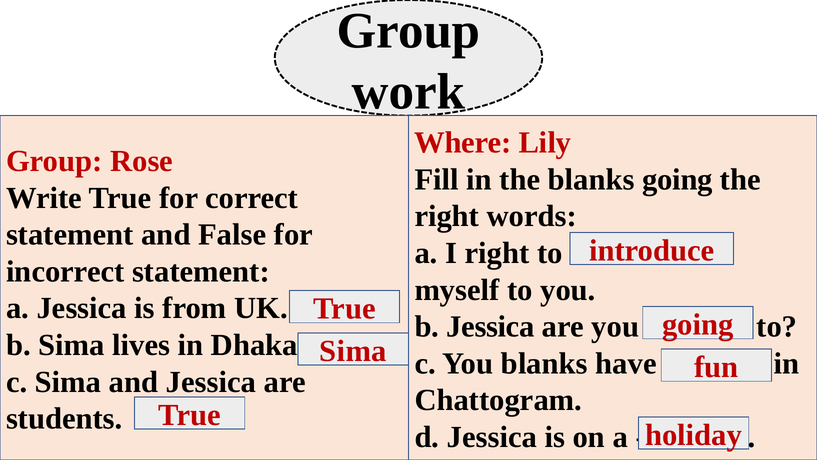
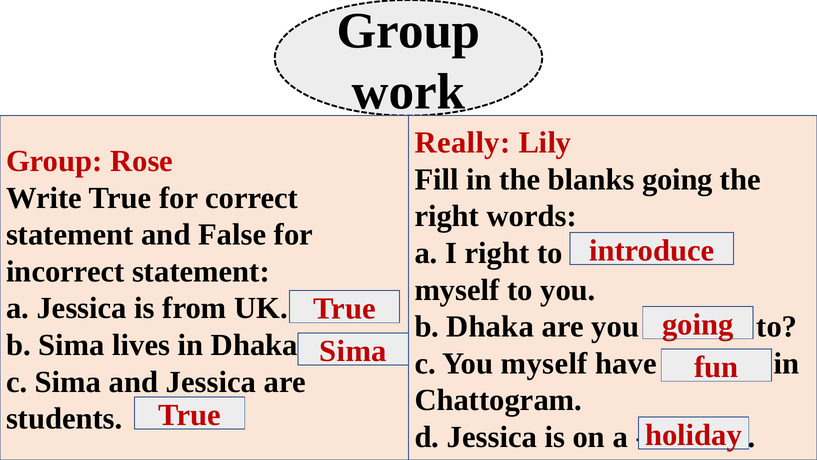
Where: Where -> Really
b Jessica: Jessica -> Dhaka
You blanks: blanks -> myself
